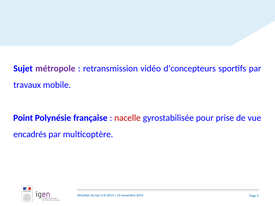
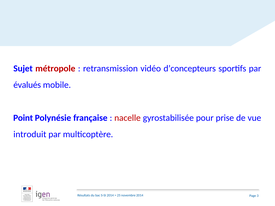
métropole colour: purple -> red
travaux: travaux -> évalués
encadrés: encadrés -> introduit
